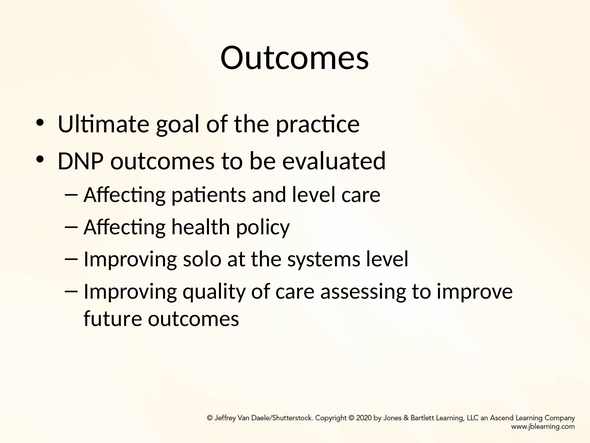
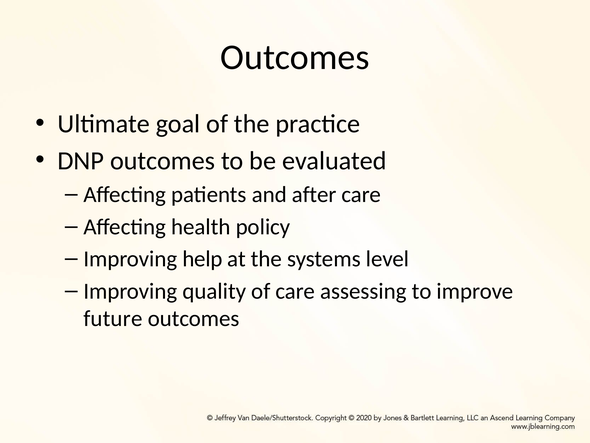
and level: level -> after
solo: solo -> help
